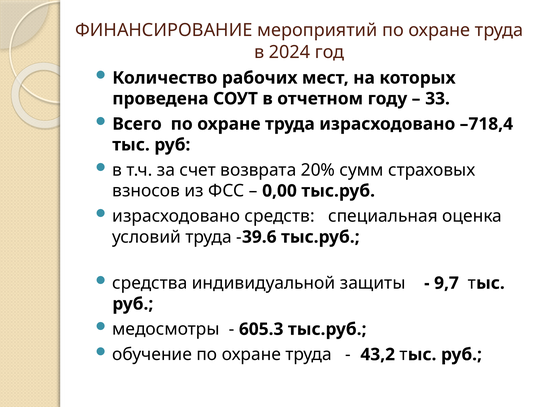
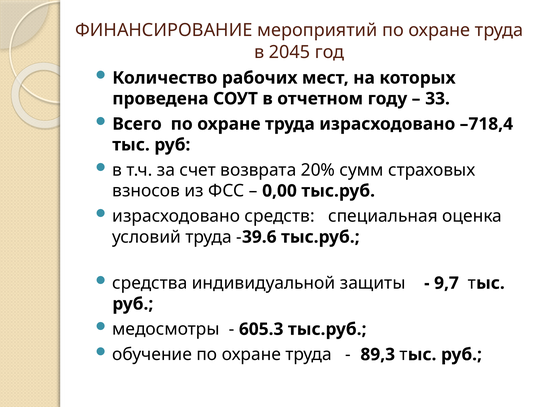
2024: 2024 -> 2045
43,2: 43,2 -> 89,3
